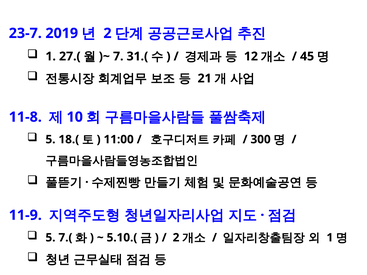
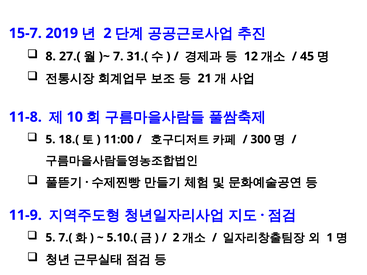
23-7: 23-7 -> 15-7
1 at (51, 56): 1 -> 8
